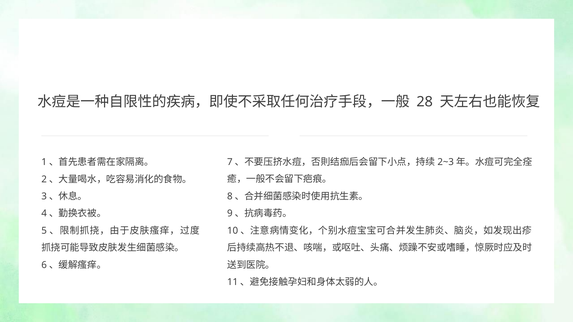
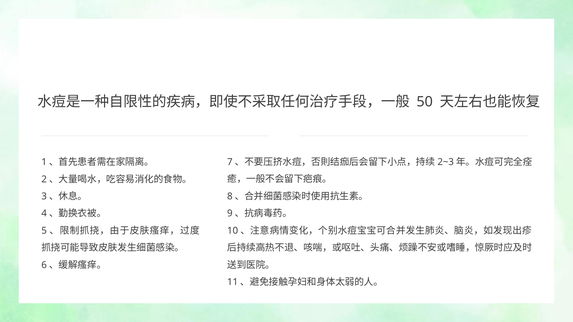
28: 28 -> 50
